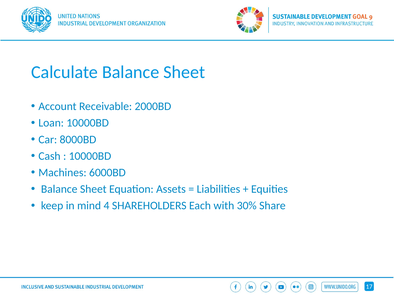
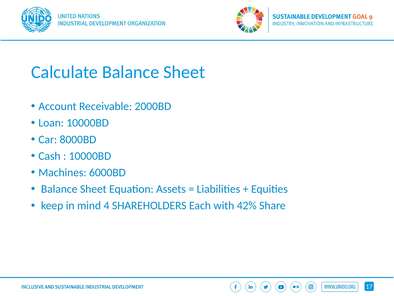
30%: 30% -> 42%
